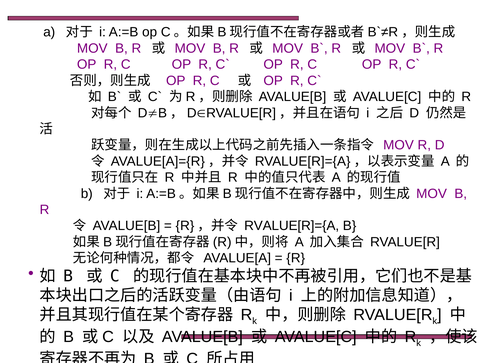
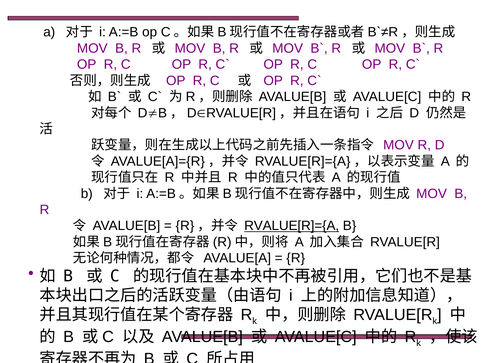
RVALUE[R]={A underline: none -> present
